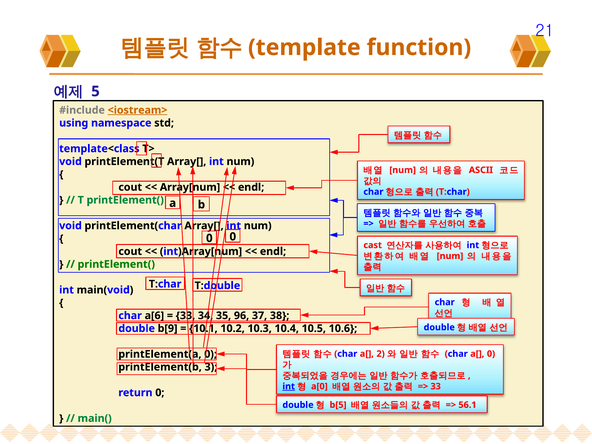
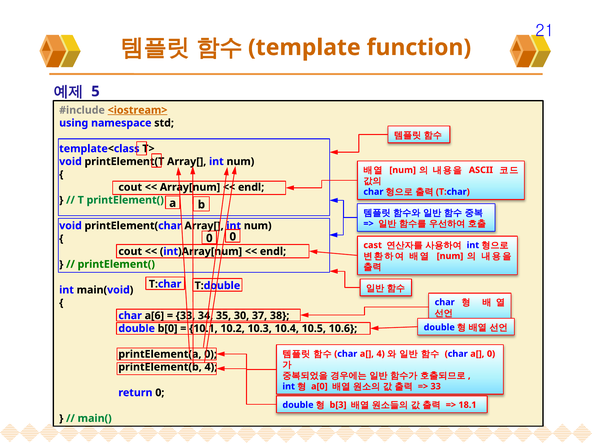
96: 96 -> 30
b[9: b[9 -> b[0
a[ 2: 2 -> 4
printElement(b 3: 3 -> 4
int at (289, 386) underline: present -> none
b[5: b[5 -> b[3
56.1: 56.1 -> 18.1
